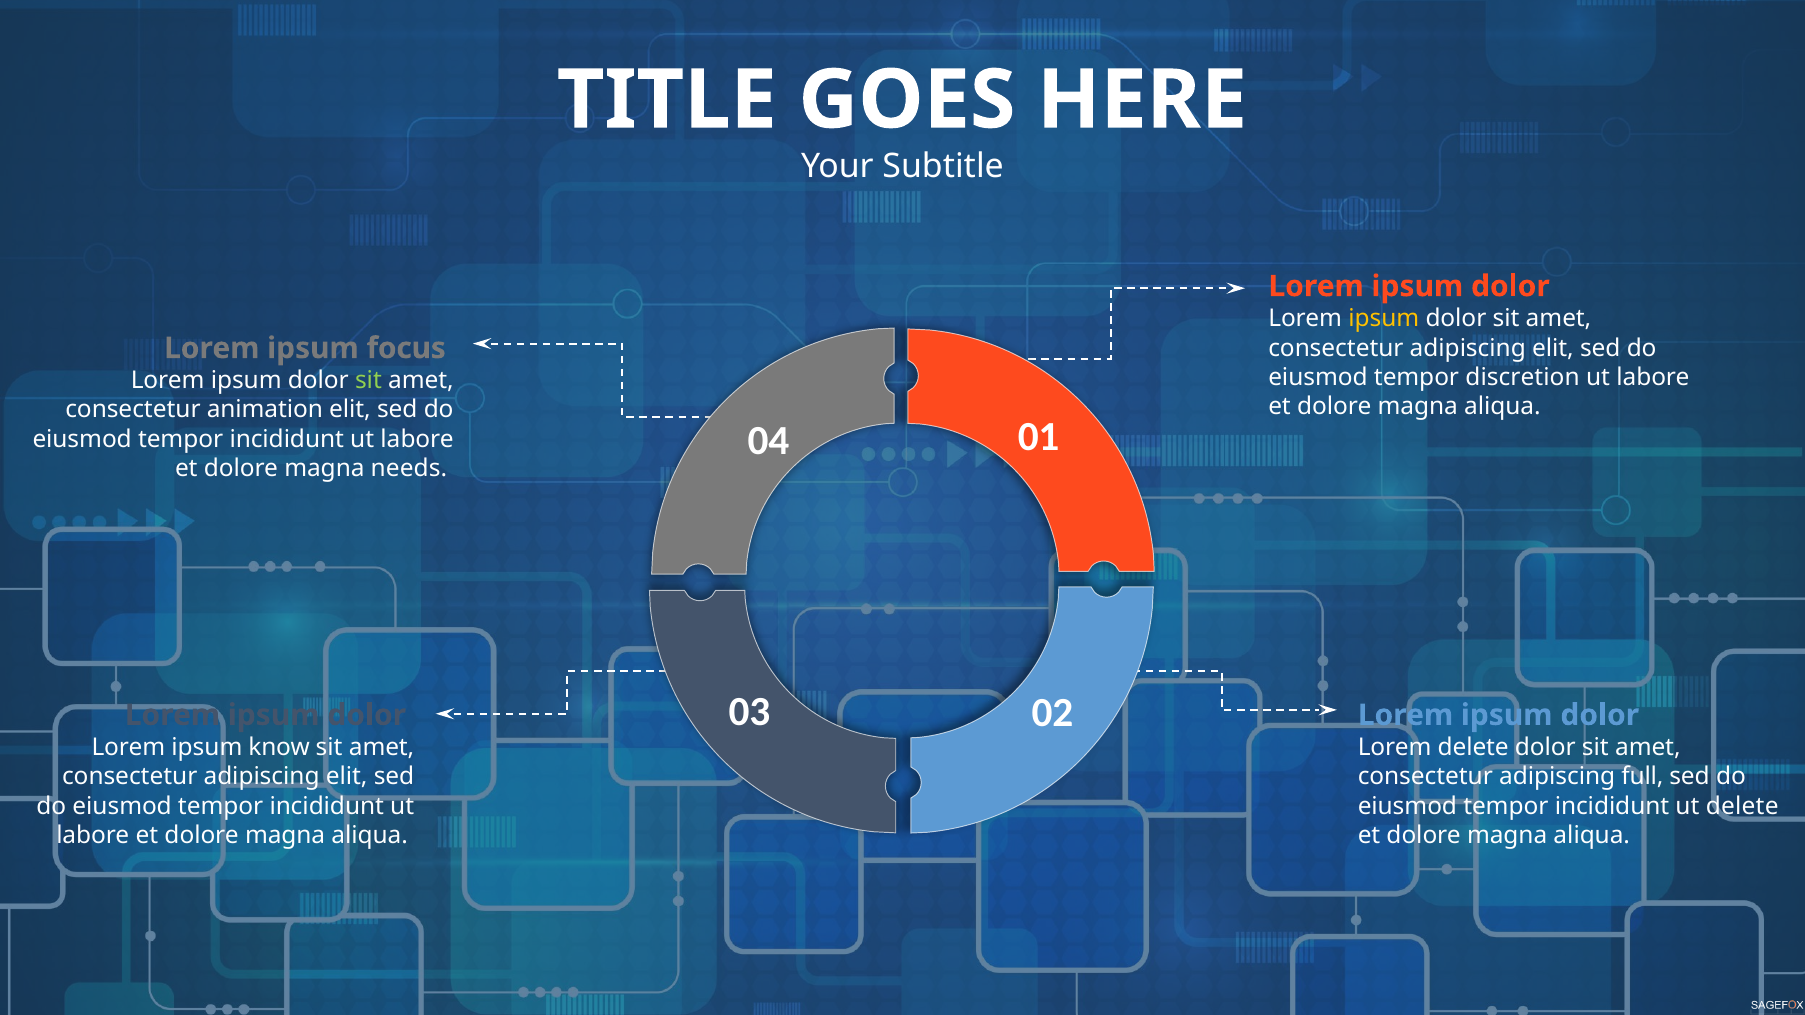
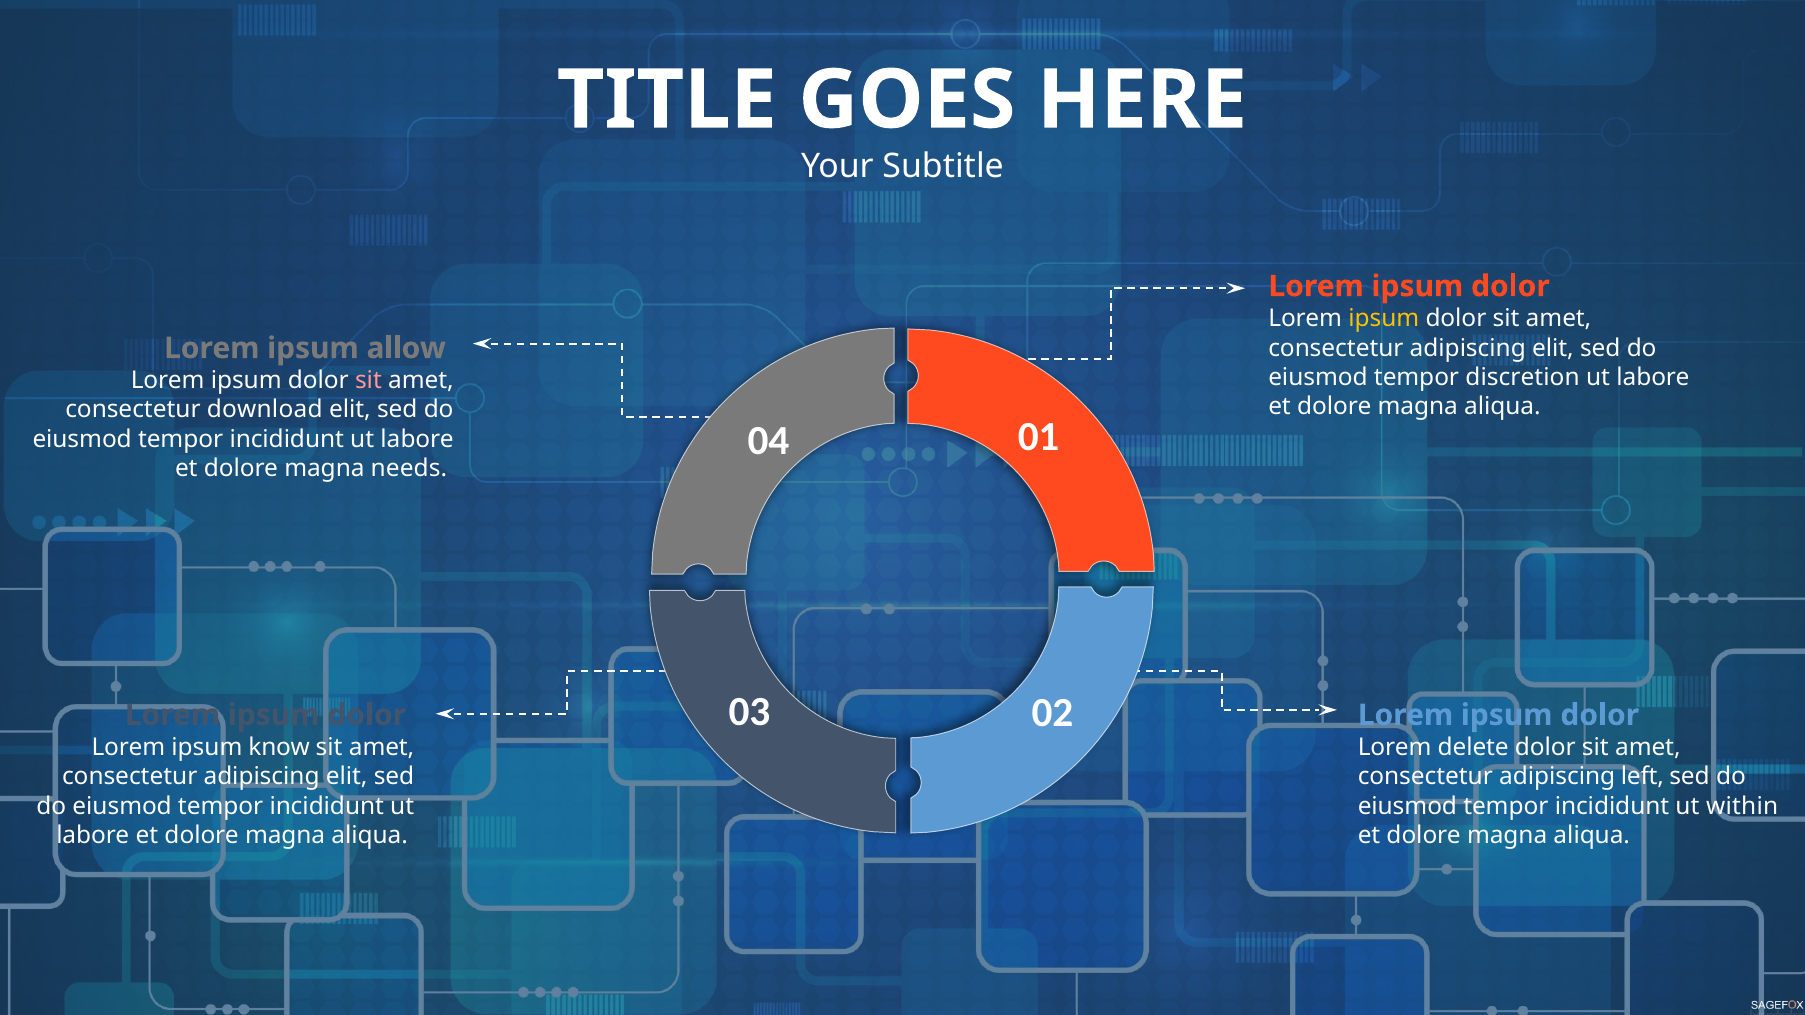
focus: focus -> allow
sit at (368, 381) colour: light green -> pink
animation: animation -> download
full: full -> left
ut delete: delete -> within
